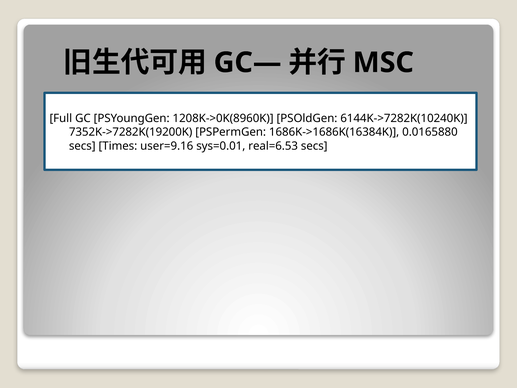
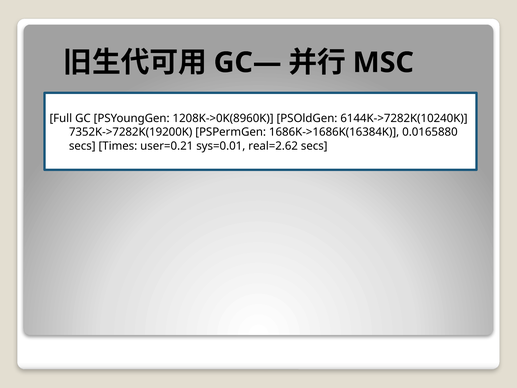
user=9.16: user=9.16 -> user=0.21
real=6.53: real=6.53 -> real=2.62
